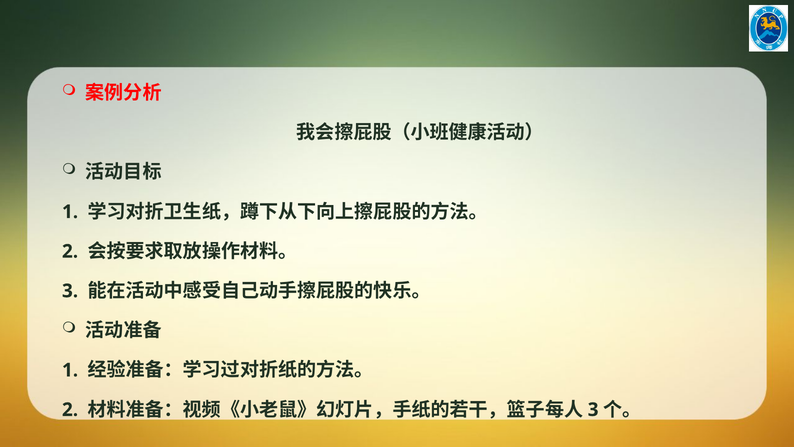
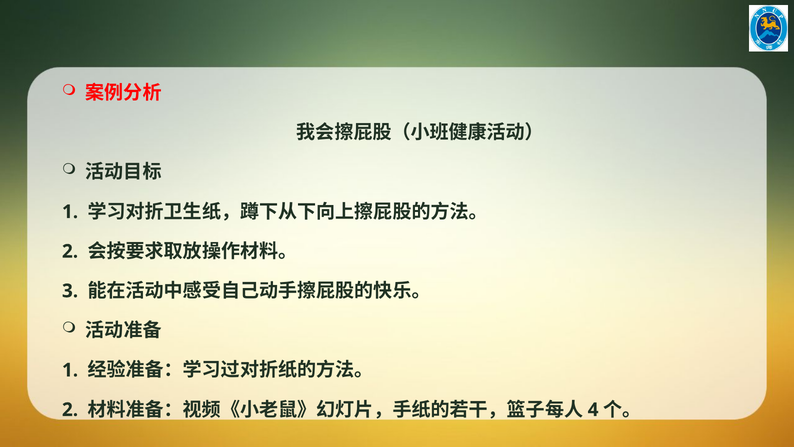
3 at (593, 409): 3 -> 4
